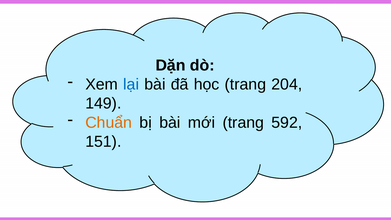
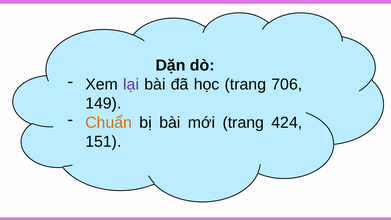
lại colour: blue -> purple
204: 204 -> 706
592: 592 -> 424
